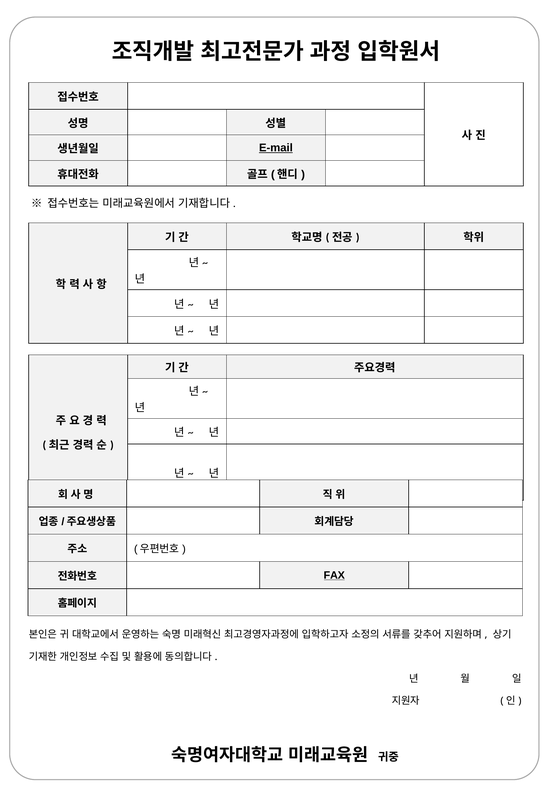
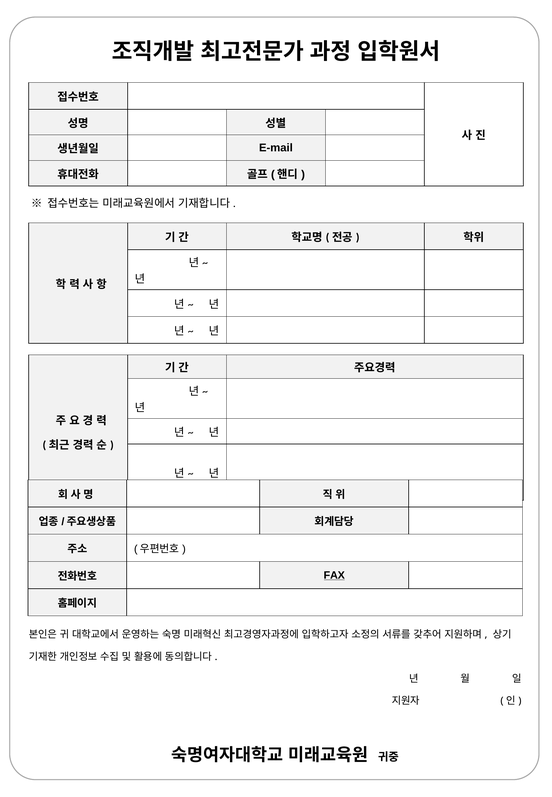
E-mail underline: present -> none
